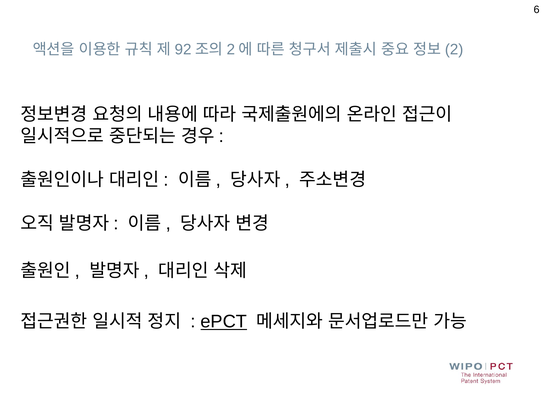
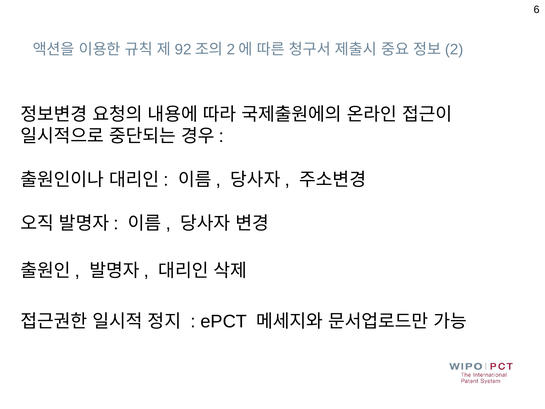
ePCT underline: present -> none
